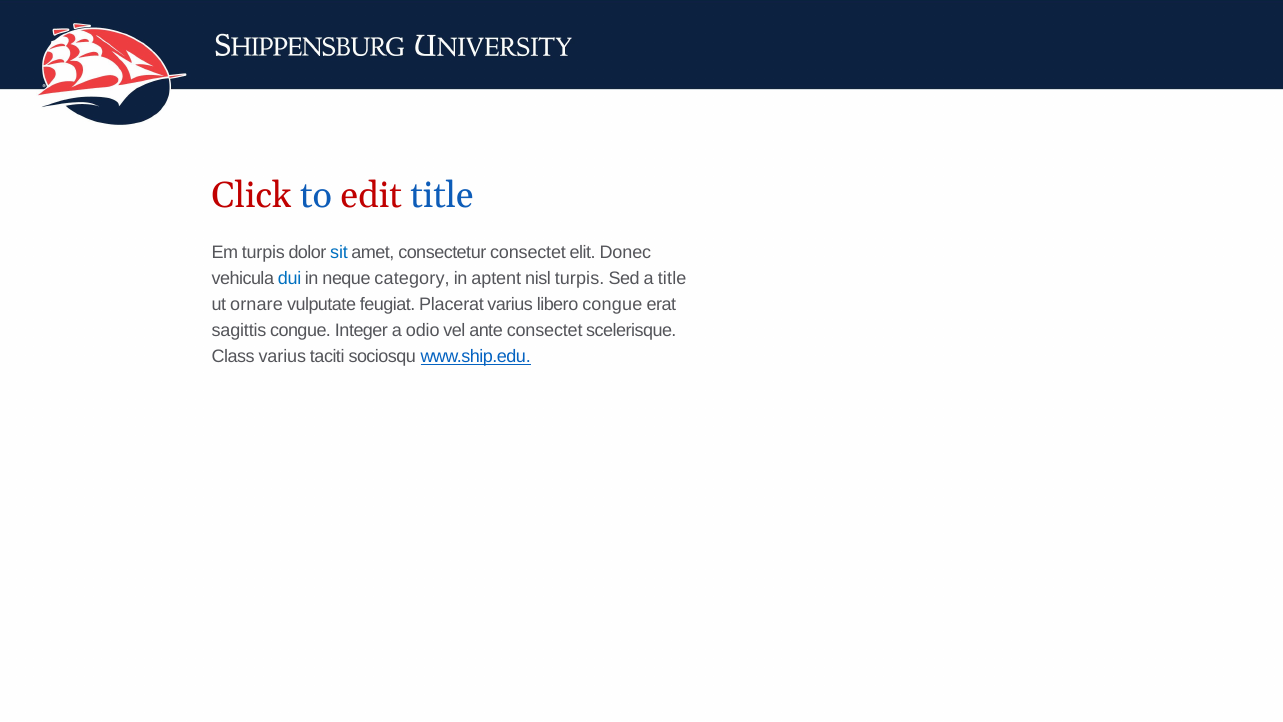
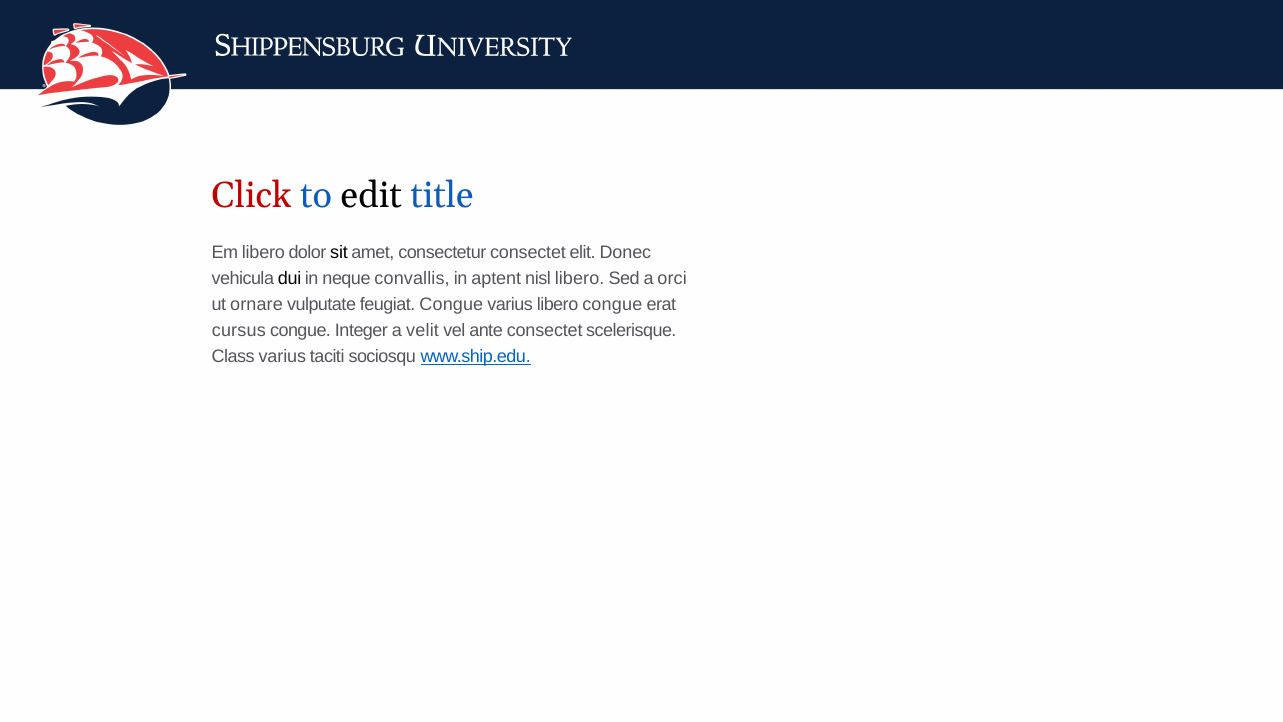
edit colour: red -> black
Em turpis: turpis -> libero
sit colour: blue -> black
dui colour: blue -> black
category: category -> convallis
nisl turpis: turpis -> libero
a title: title -> orci
feugiat Placerat: Placerat -> Congue
sagittis: sagittis -> cursus
odio: odio -> velit
